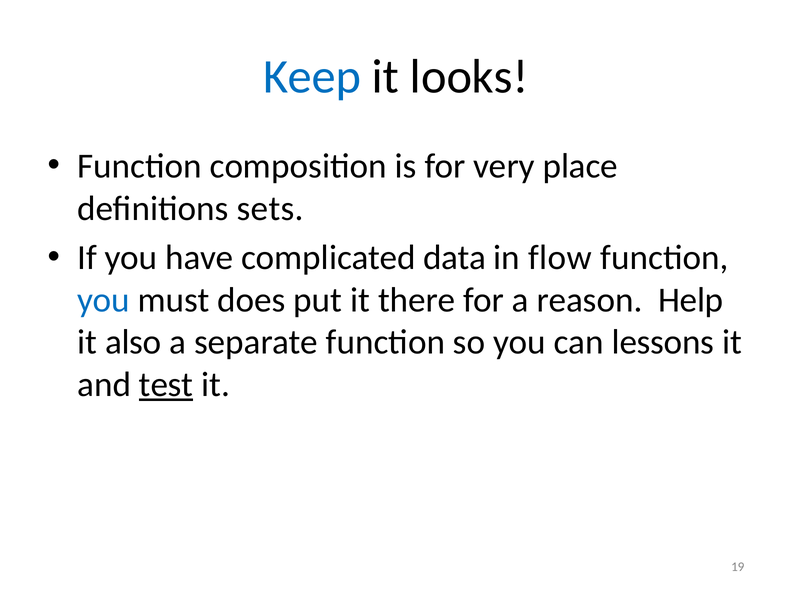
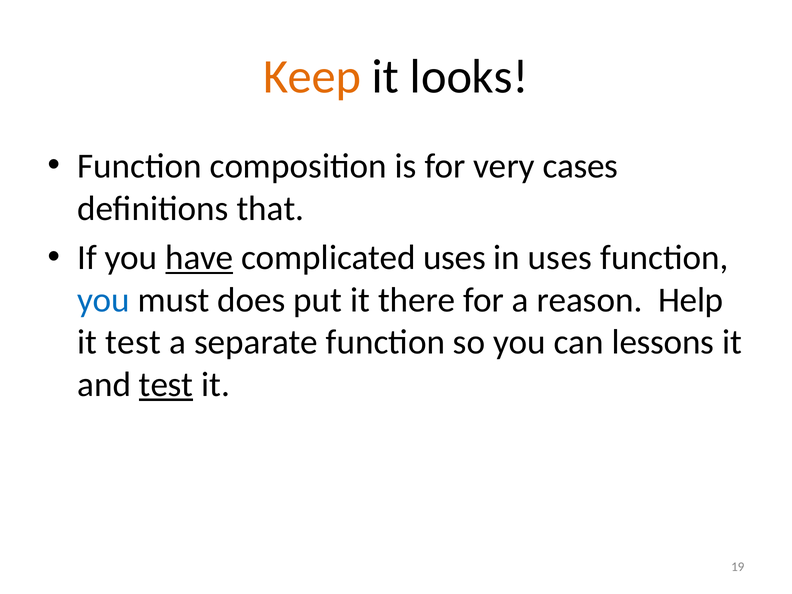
Keep colour: blue -> orange
place: place -> cases
sets: sets -> that
have underline: none -> present
complicated data: data -> uses
in flow: flow -> uses
it also: also -> test
